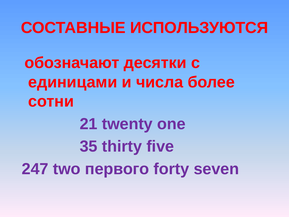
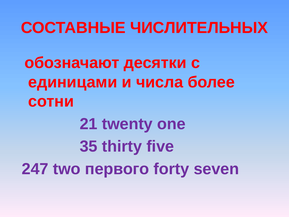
ИСПОЛЬЗУЮТСЯ: ИСПОЛЬЗУЮТСЯ -> ЧИСЛИТЕЛЬНЫХ
